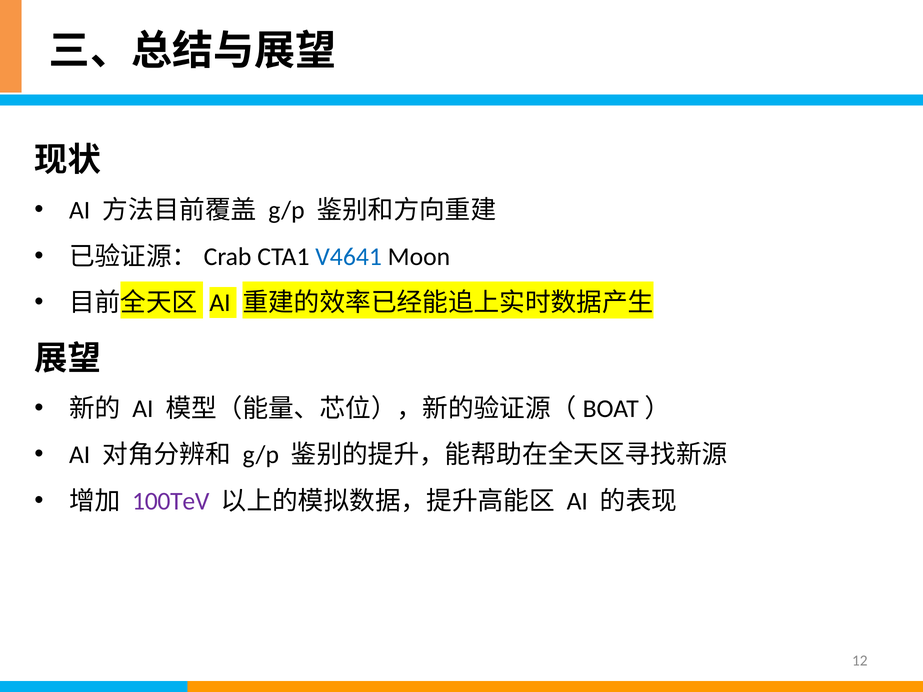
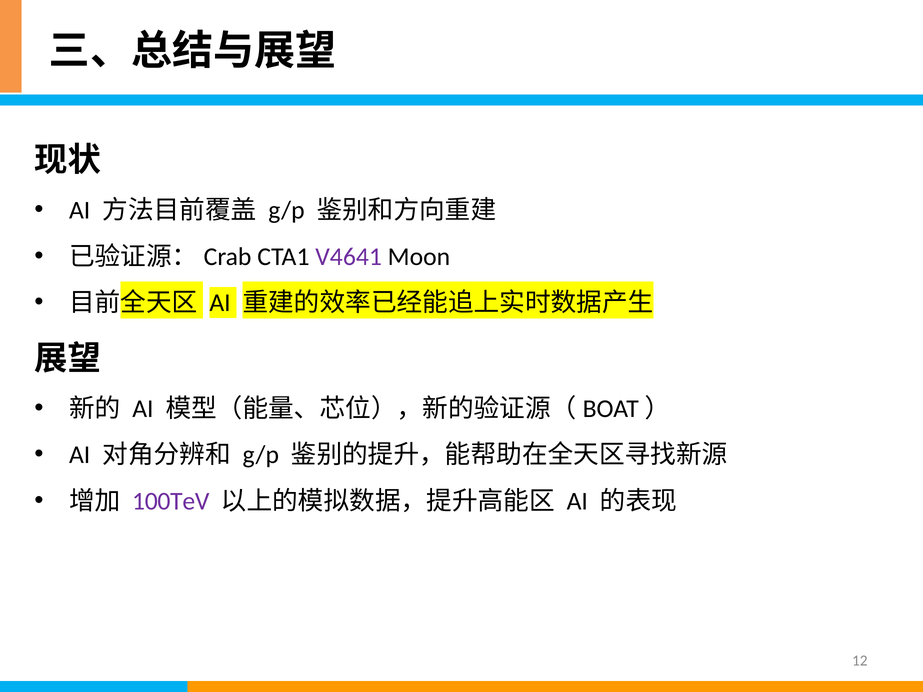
V4641 colour: blue -> purple
